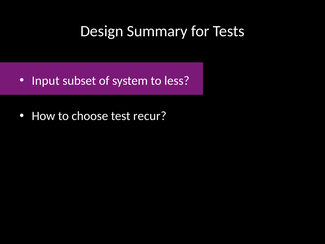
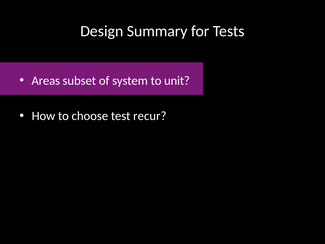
Input: Input -> Areas
less: less -> unit
